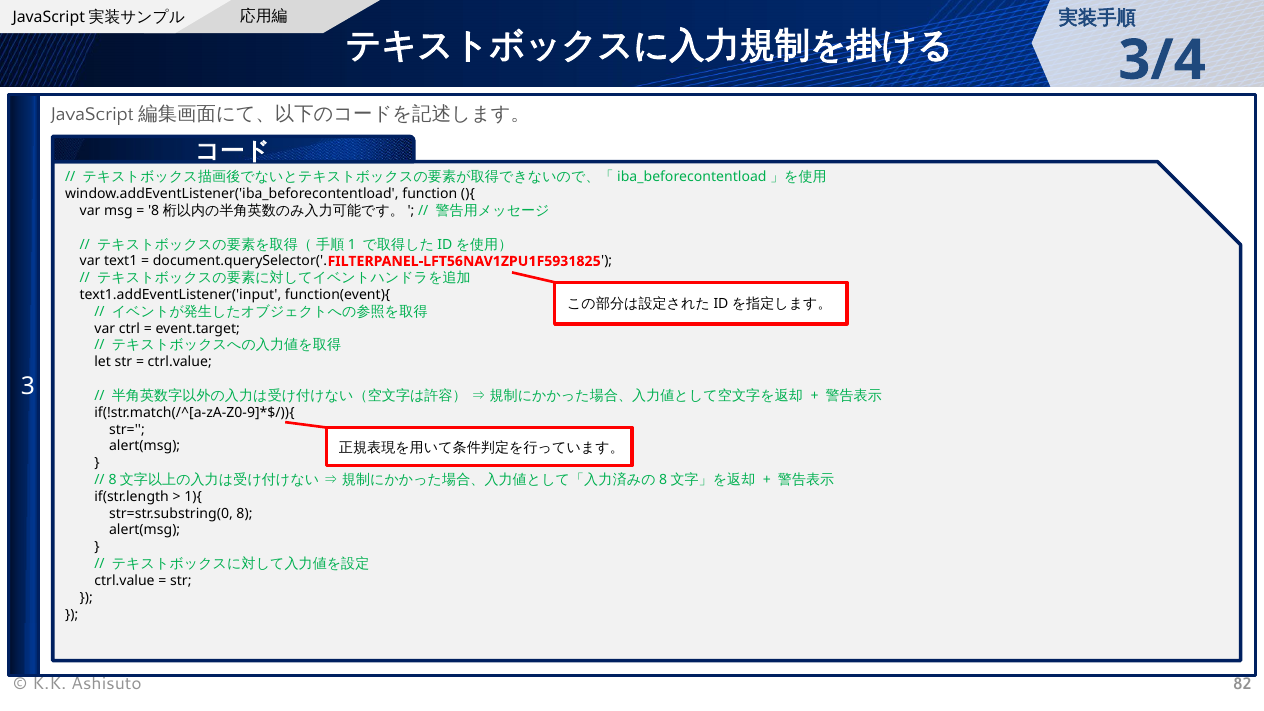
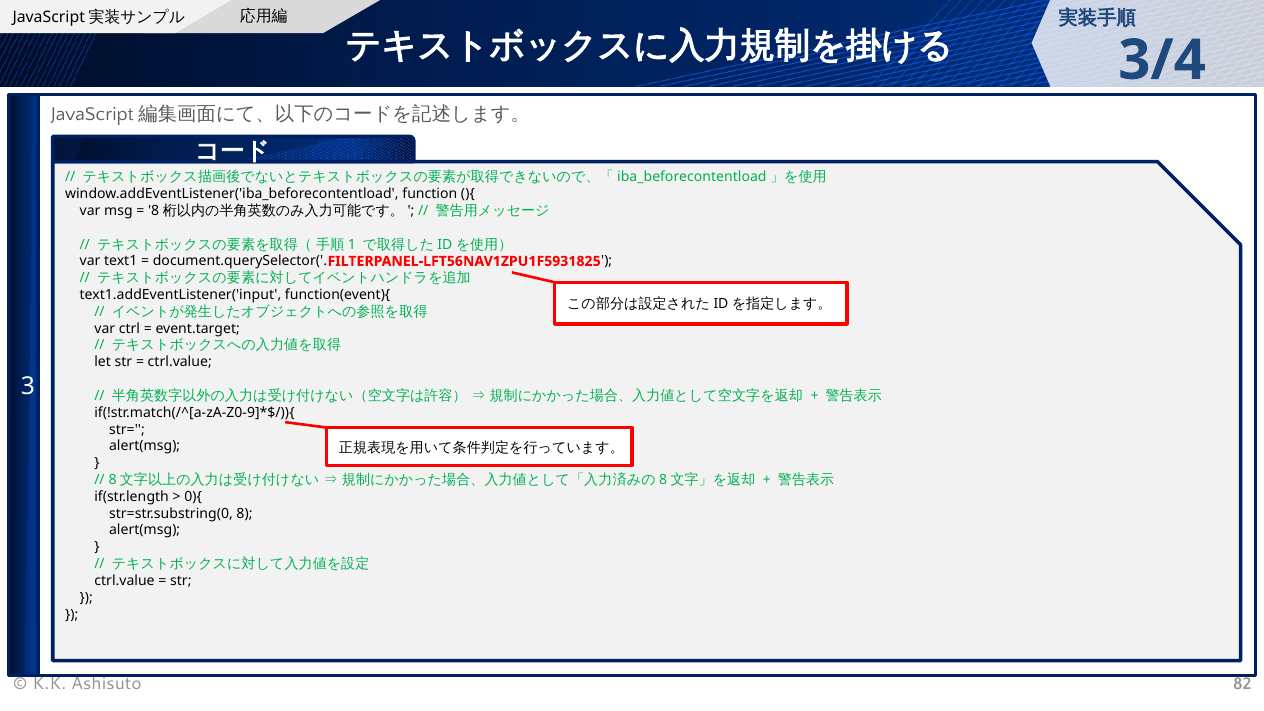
1){: 1){ -> 0){
